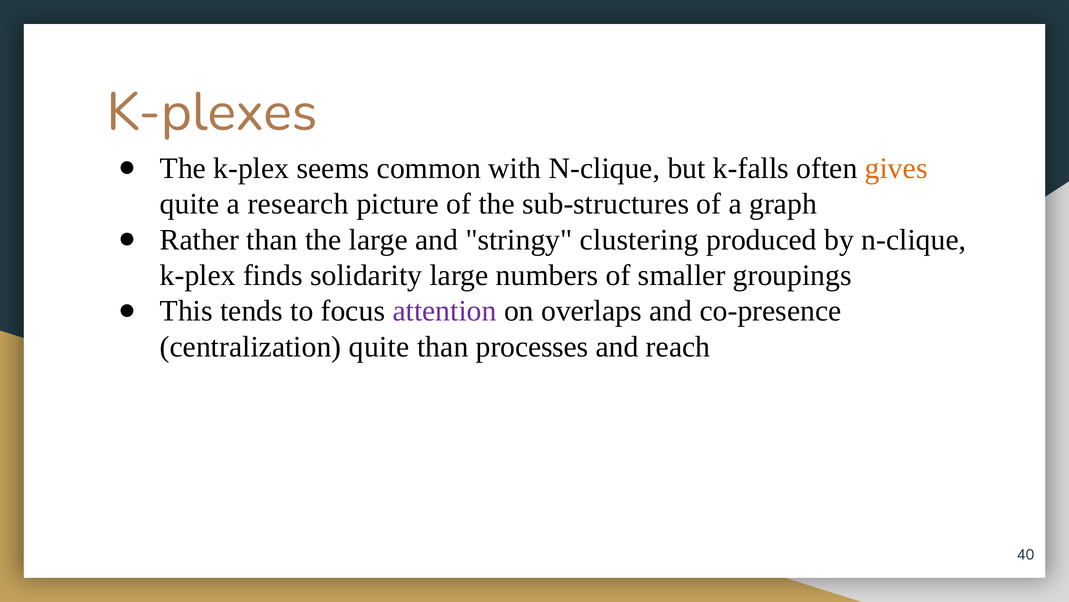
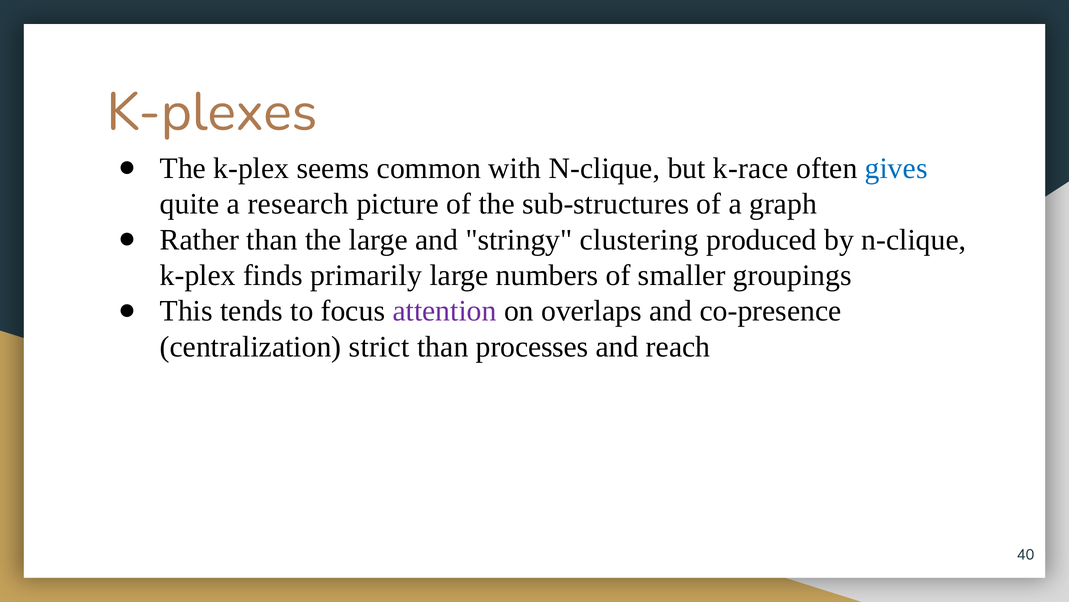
k-falls: k-falls -> k-race
gives colour: orange -> blue
solidarity: solidarity -> primarily
centralization quite: quite -> strict
